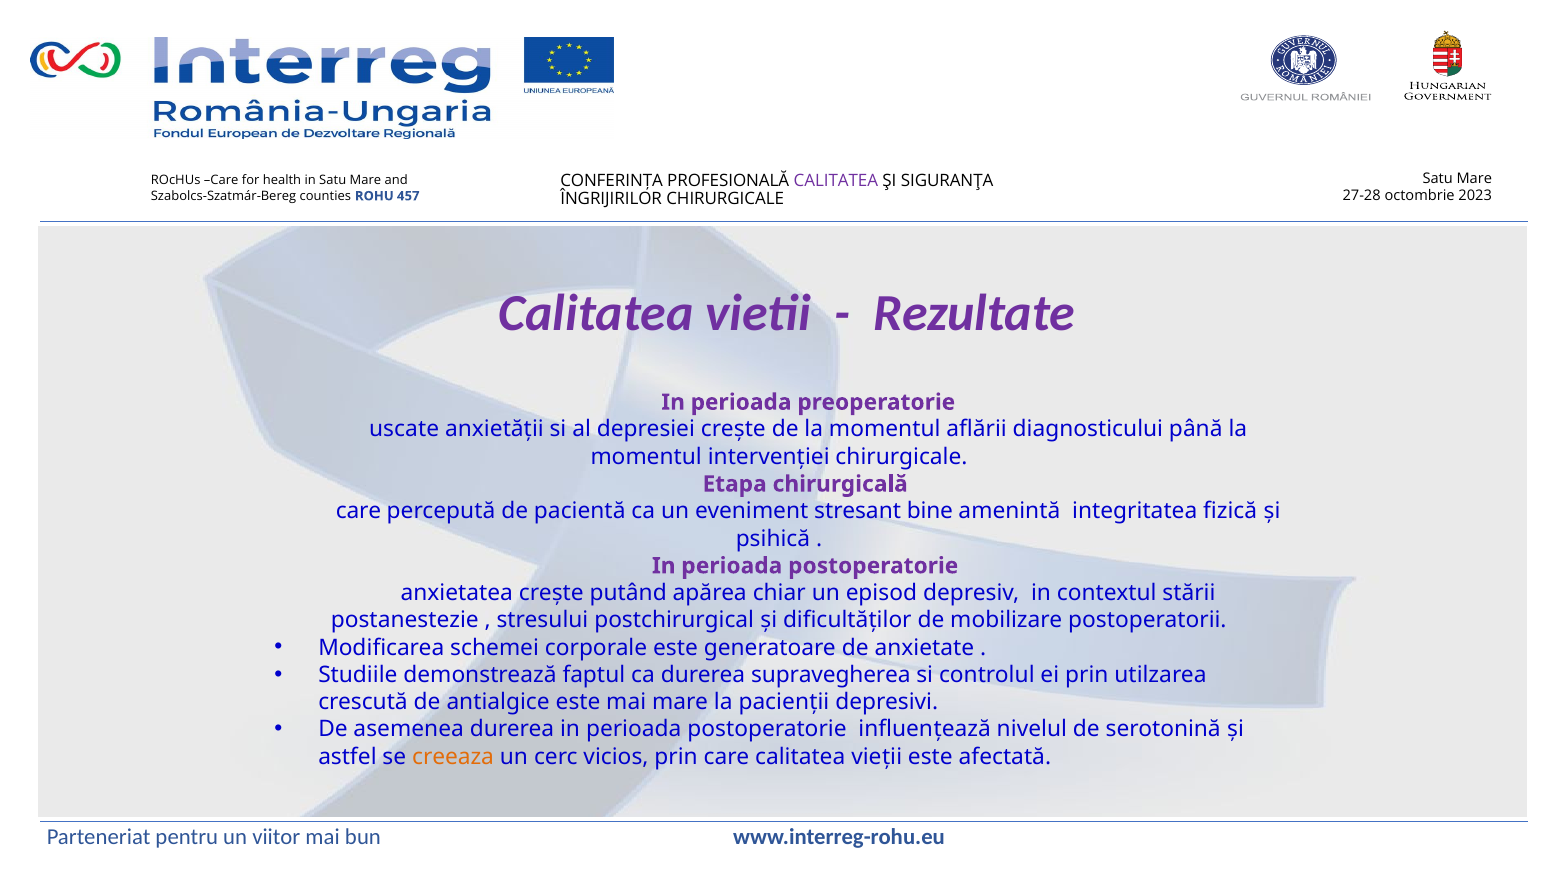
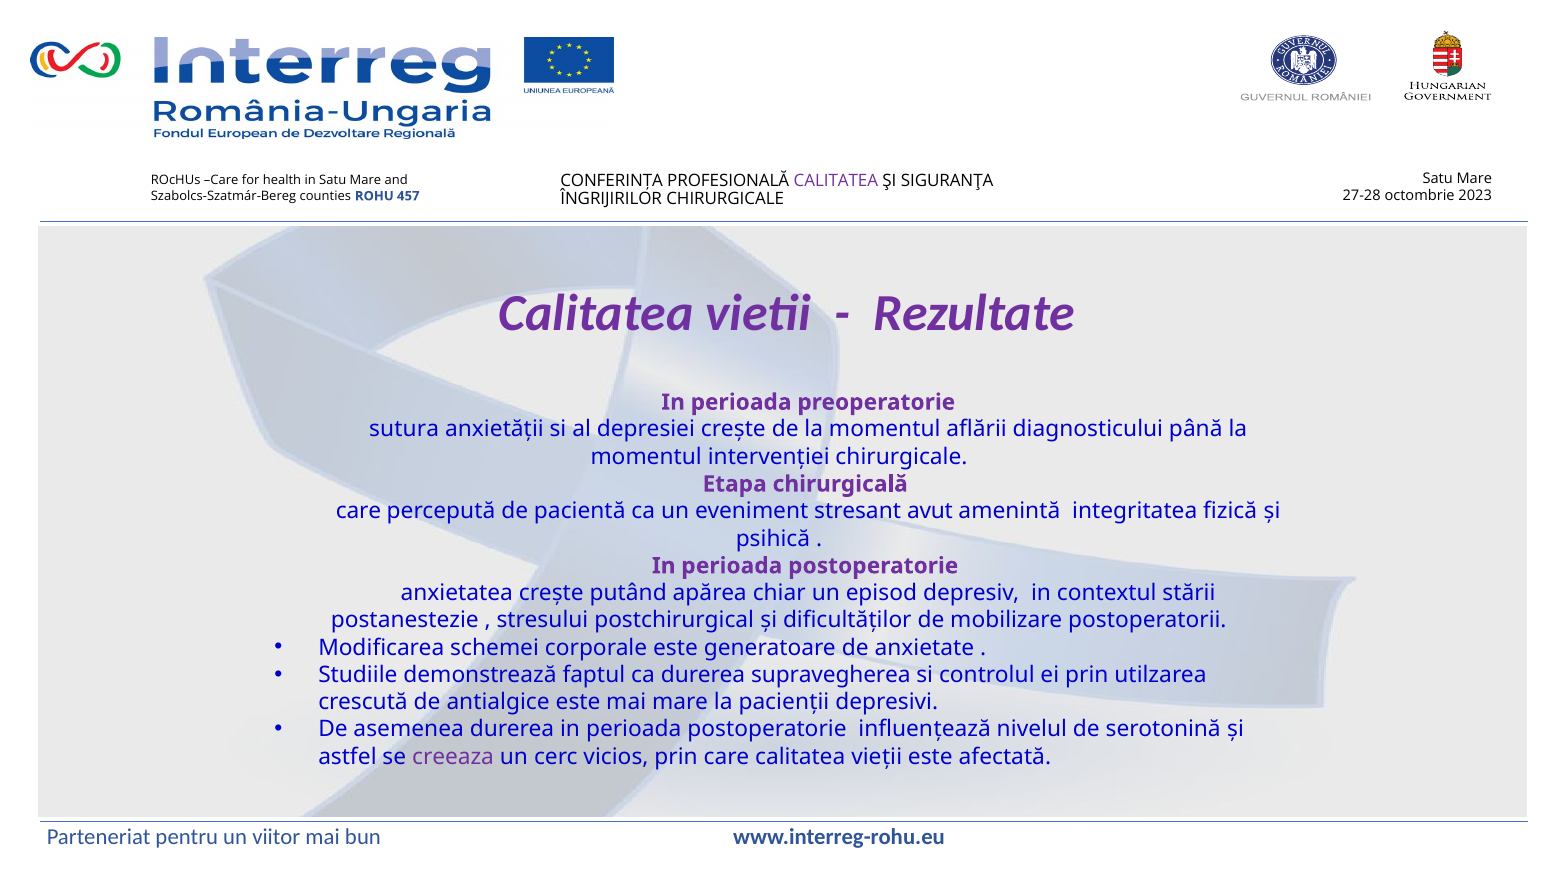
uscate: uscate -> sutura
bine: bine -> avut
creeaza colour: orange -> purple
